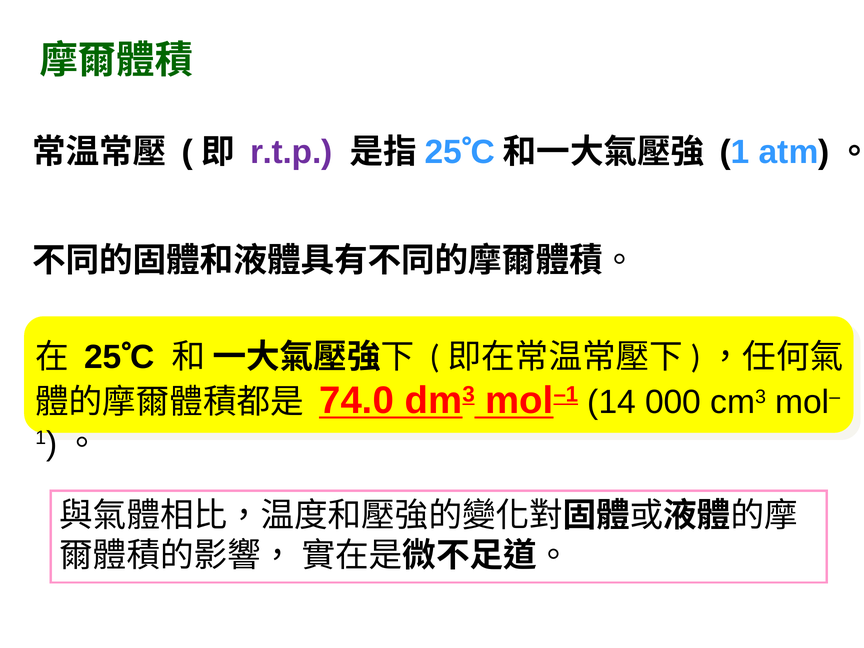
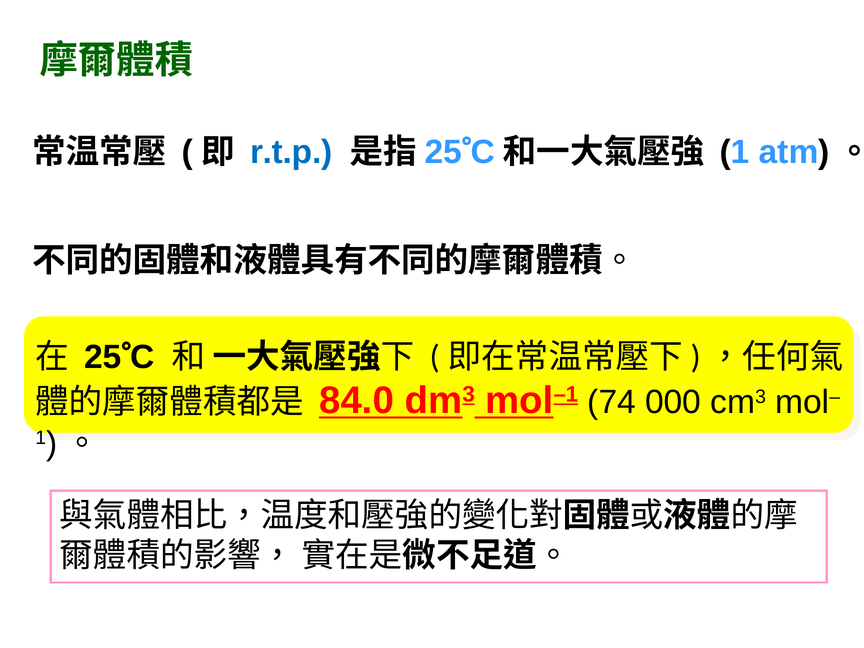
r.t.p colour: purple -> blue
74.0: 74.0 -> 84.0
14: 14 -> 74
